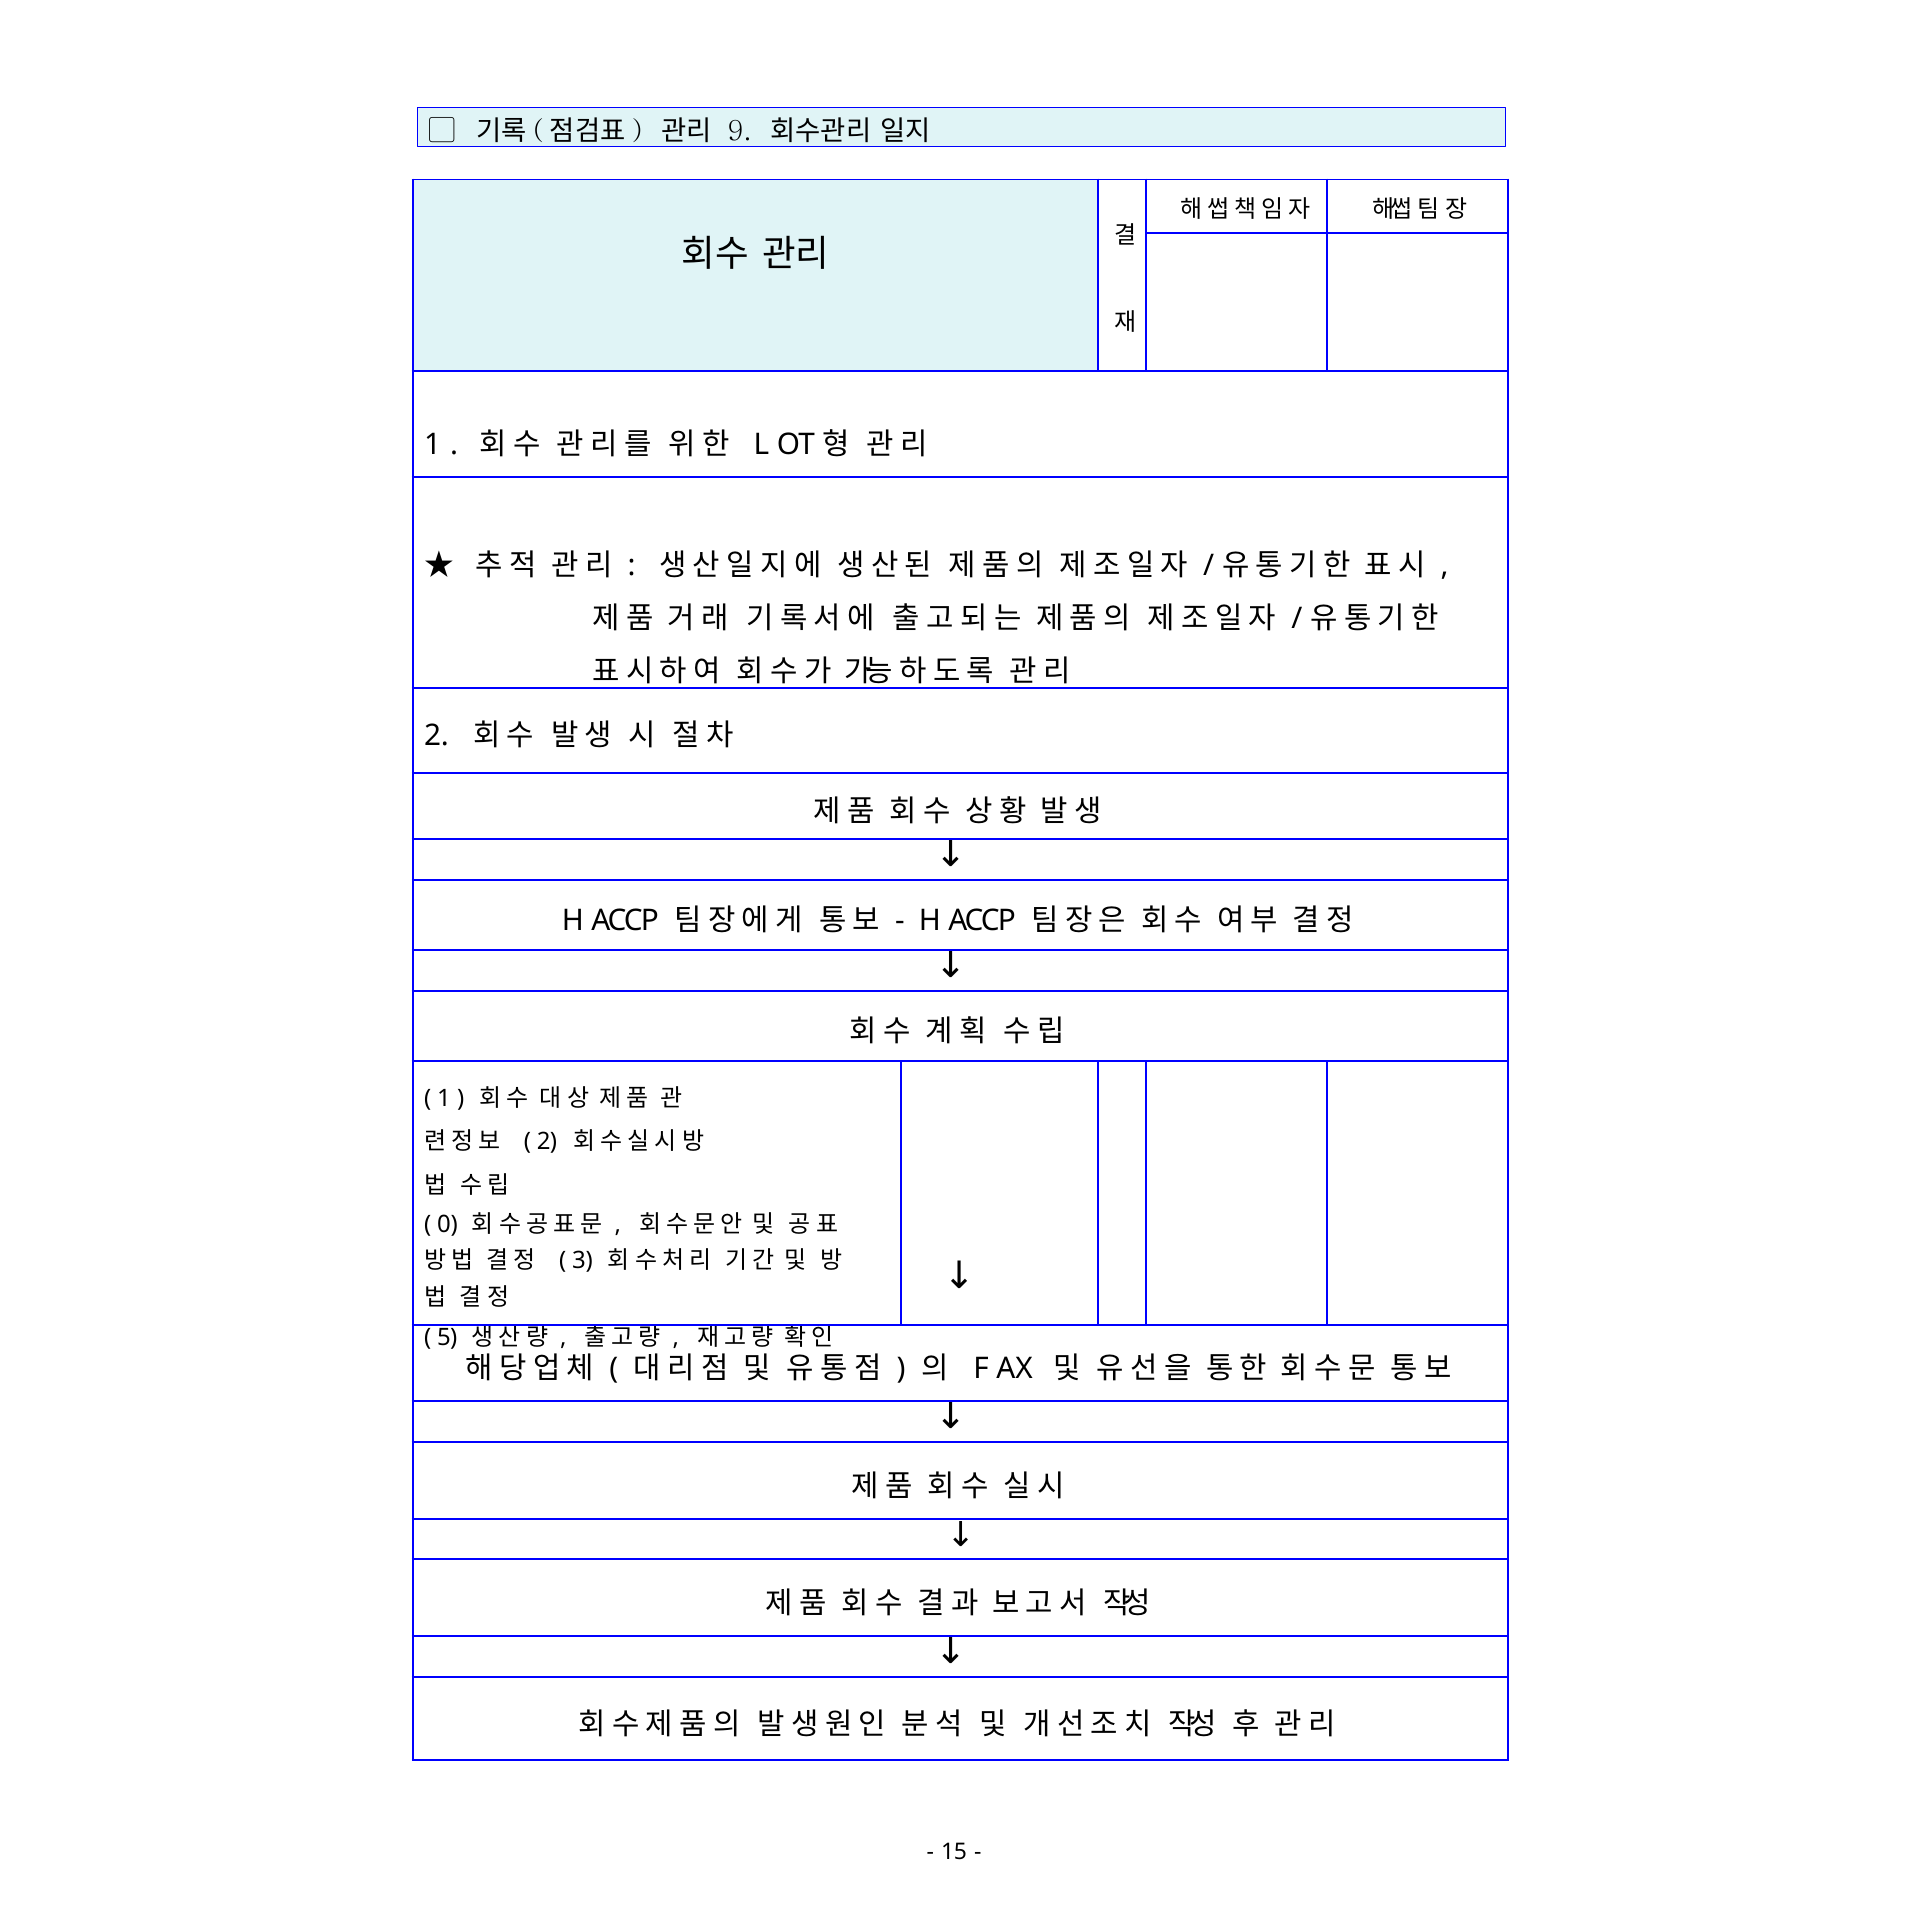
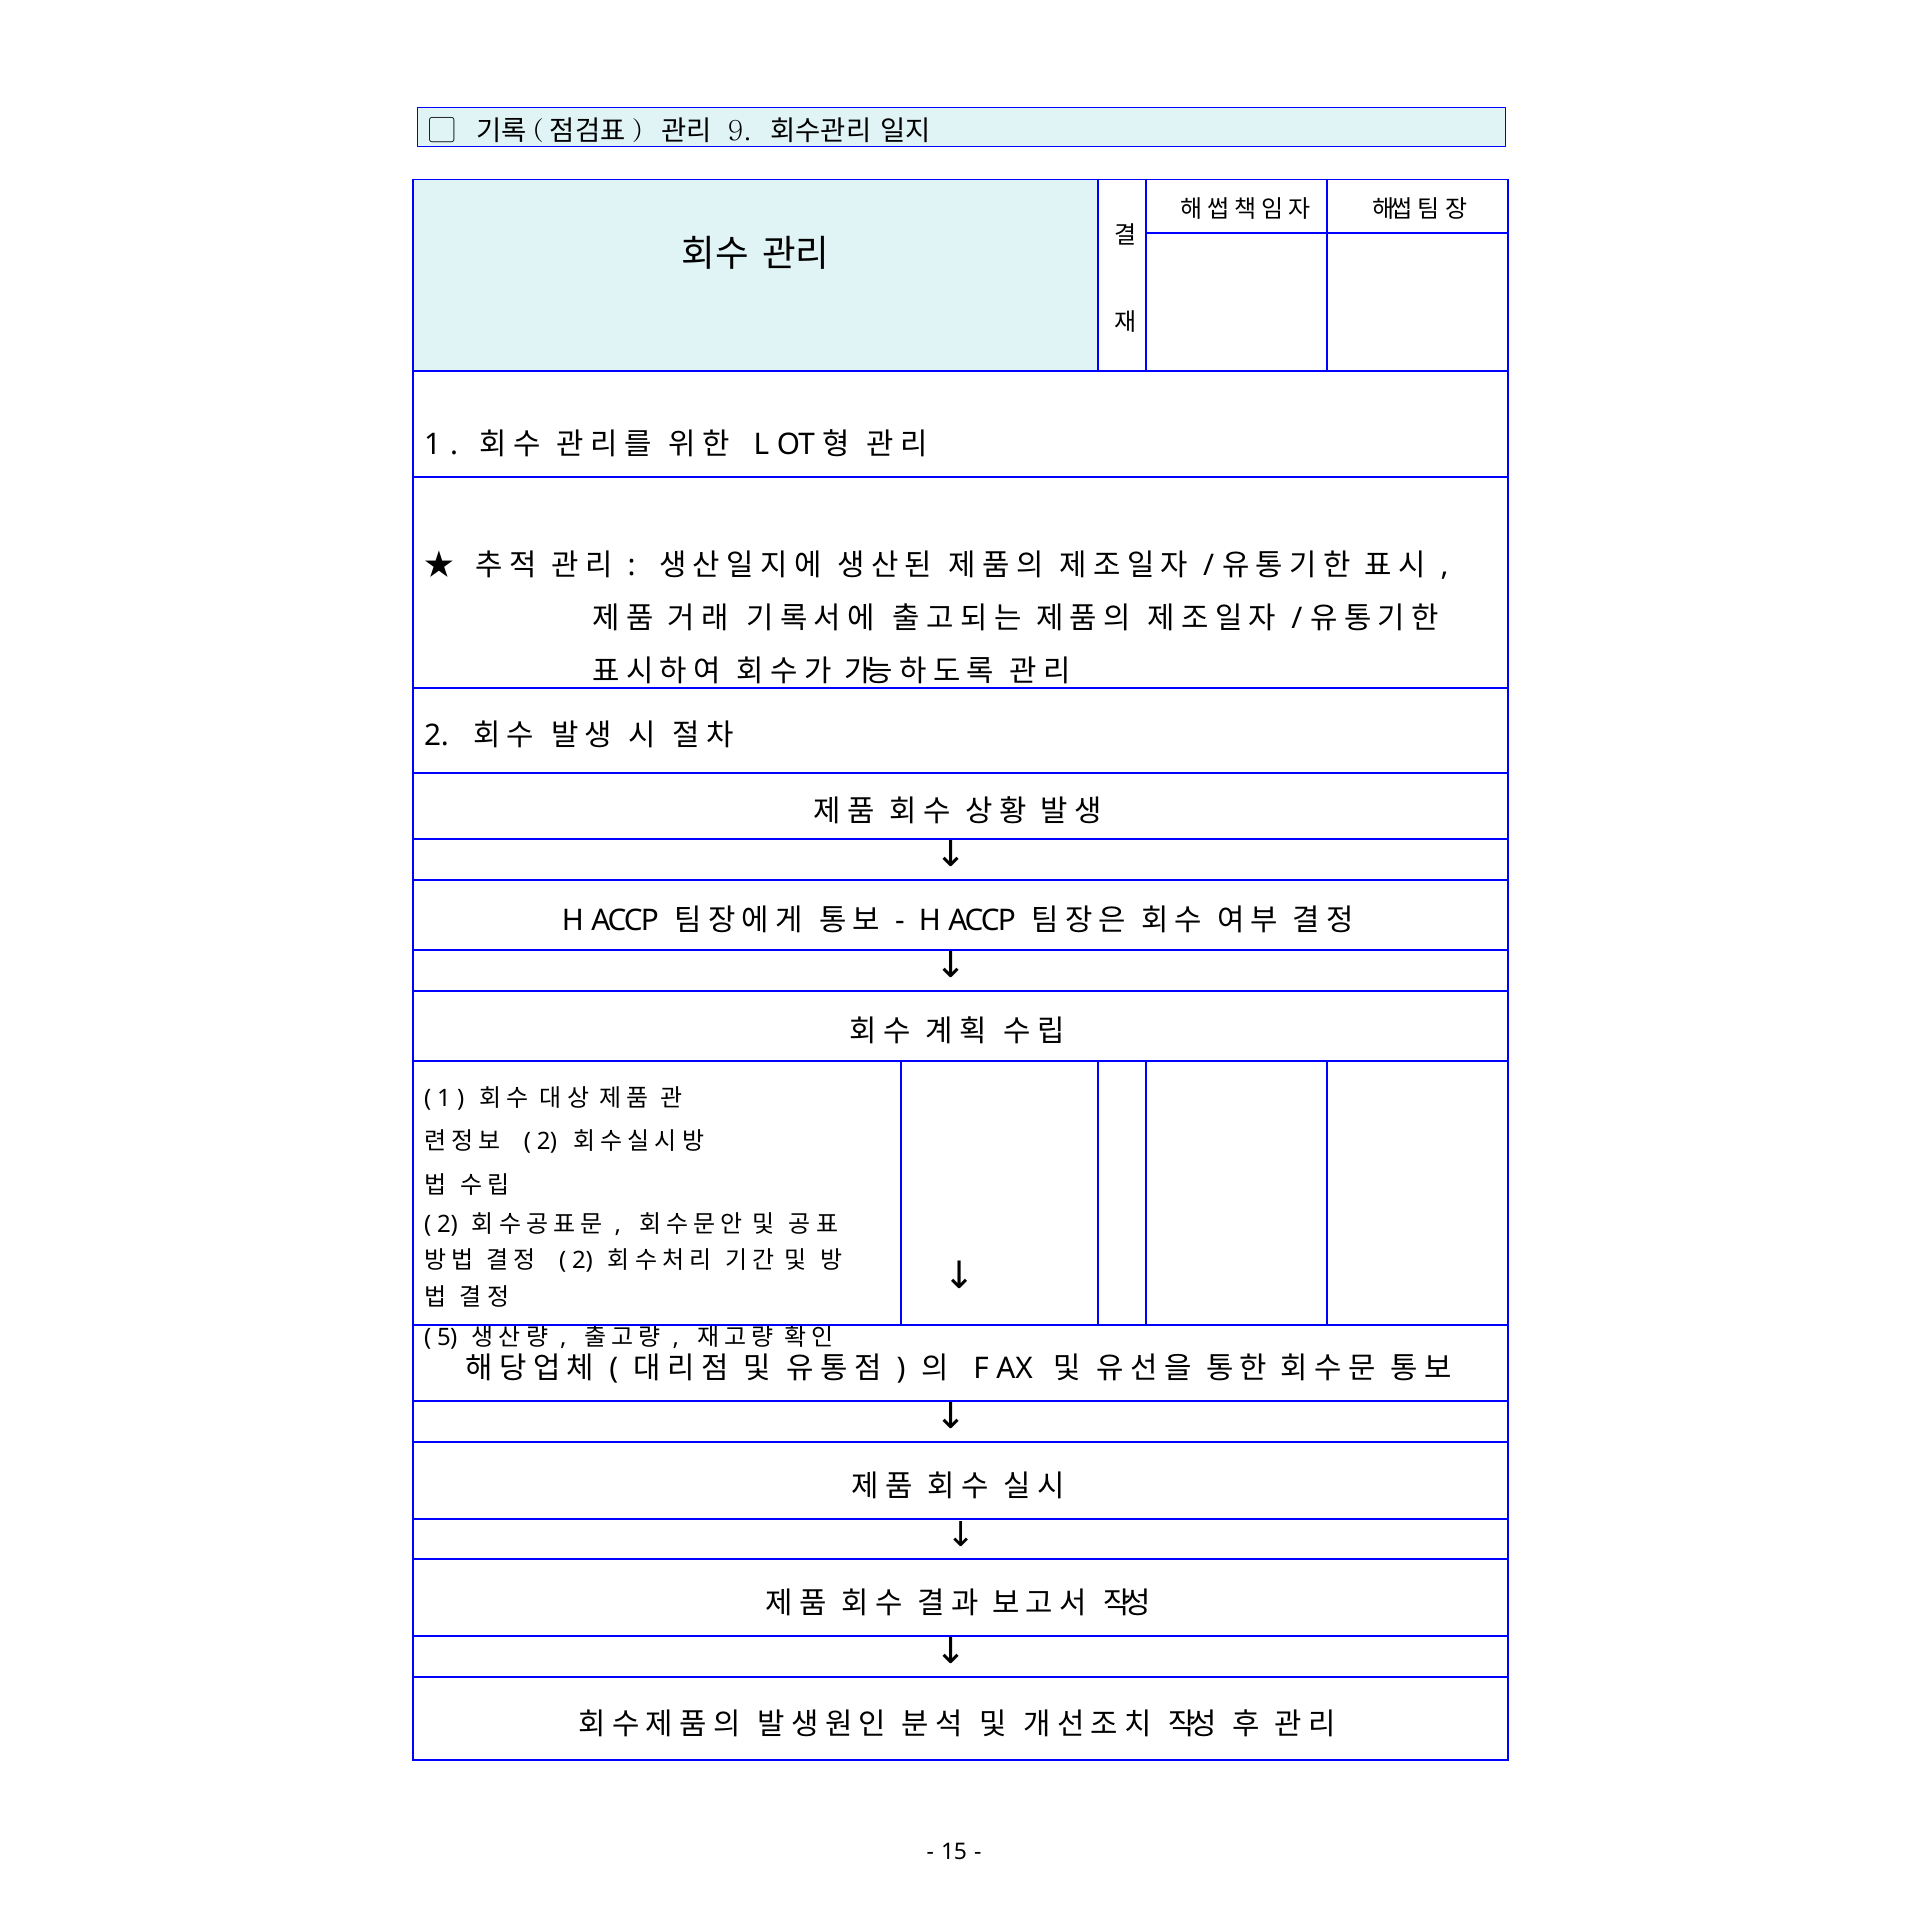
0 at (448, 1224): 0 -> 2
3 at (582, 1261): 3 -> 2
